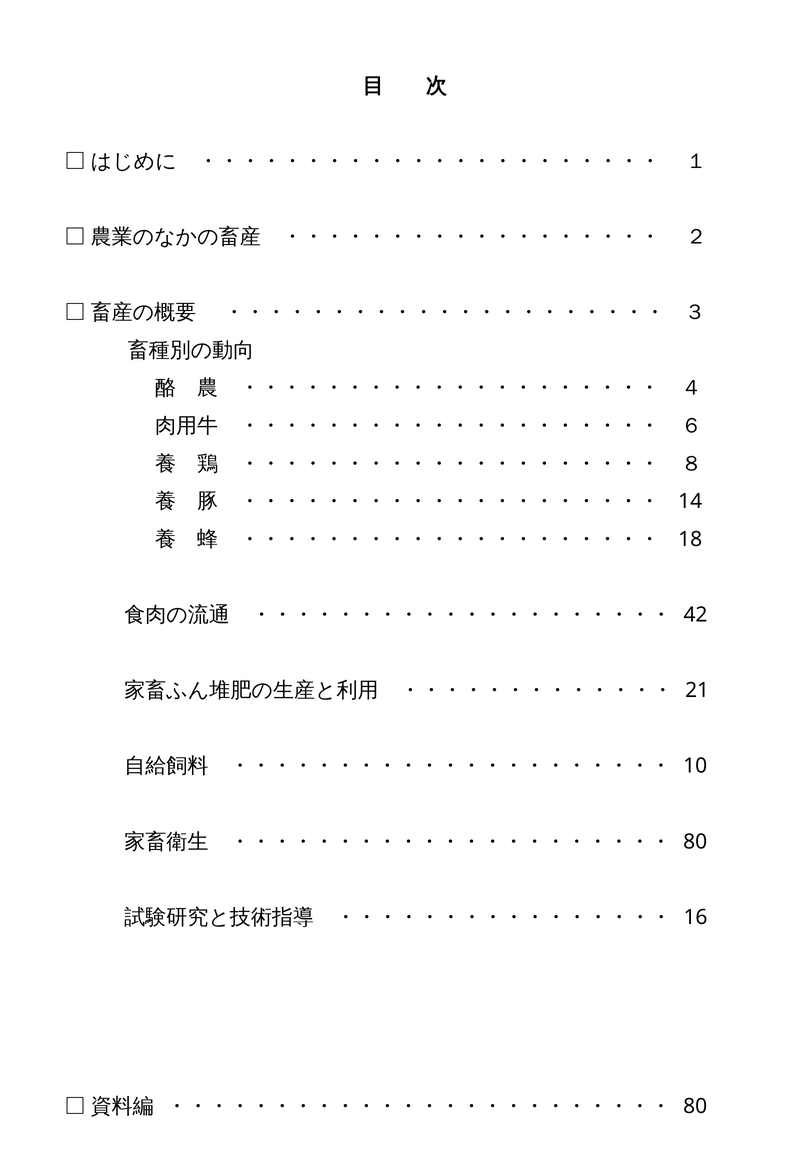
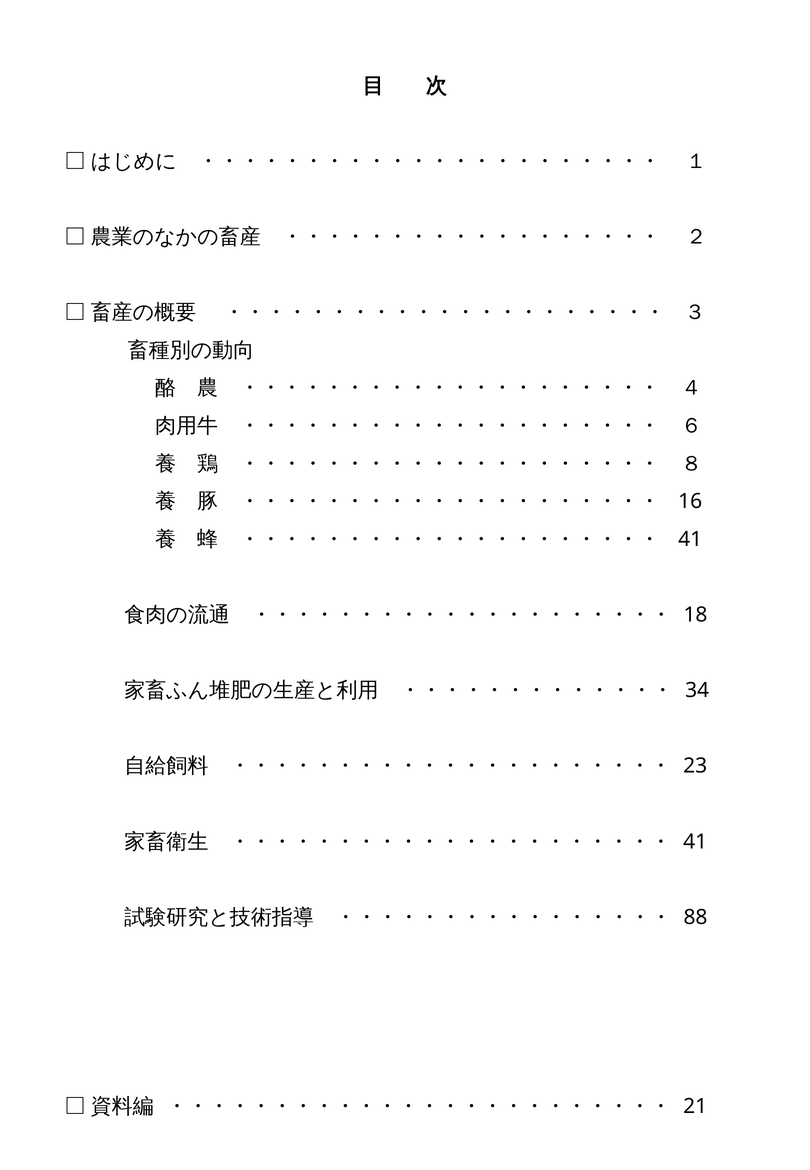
14: 14 -> 16
18 at (690, 539): 18 -> 41
42: 42 -> 18
21: 21 -> 34
10: 10 -> 23
80 at (695, 842): 80 -> 41
16: 16 -> 88
80 at (695, 1106): 80 -> 21
